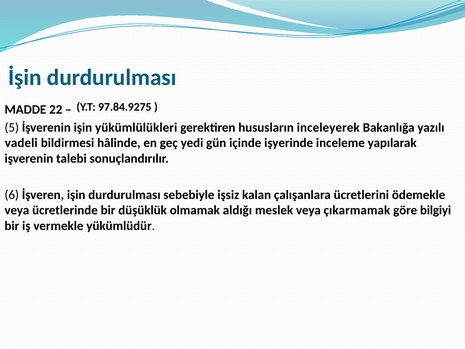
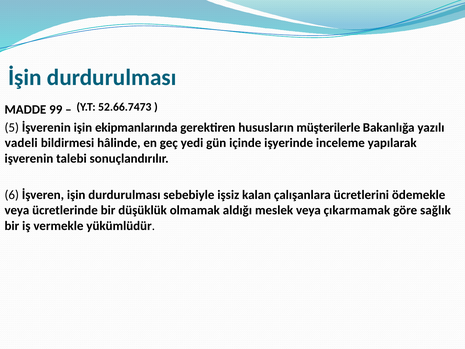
97.84.9275: 97.84.9275 -> 52.66.7473
22: 22 -> 99
yükümlülükleri: yükümlülükleri -> ekipmanlarında
inceleyerek: inceleyerek -> müşterilerle
bilgiyi: bilgiyi -> sağlık
